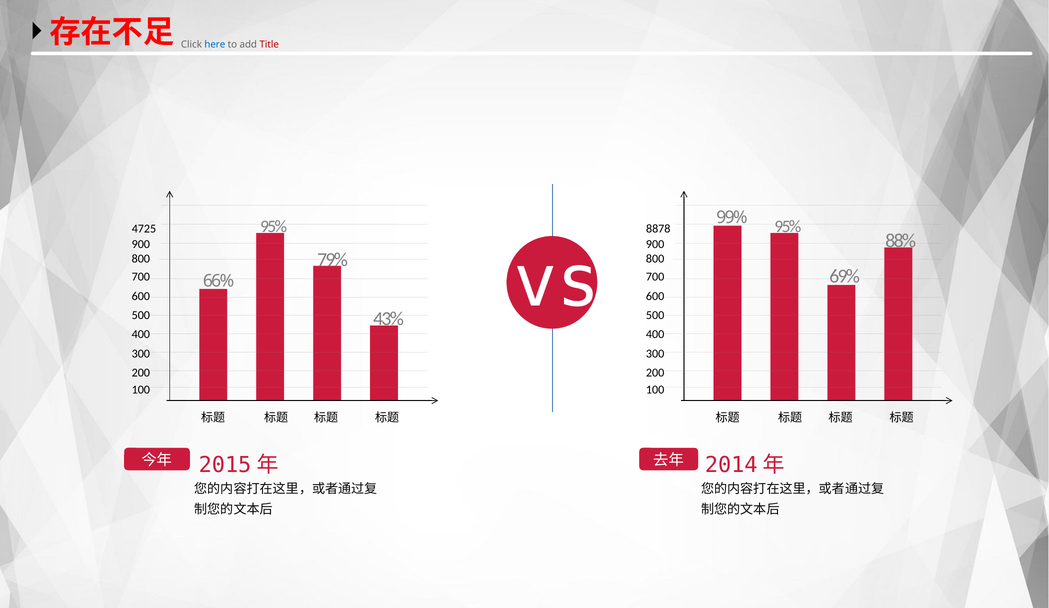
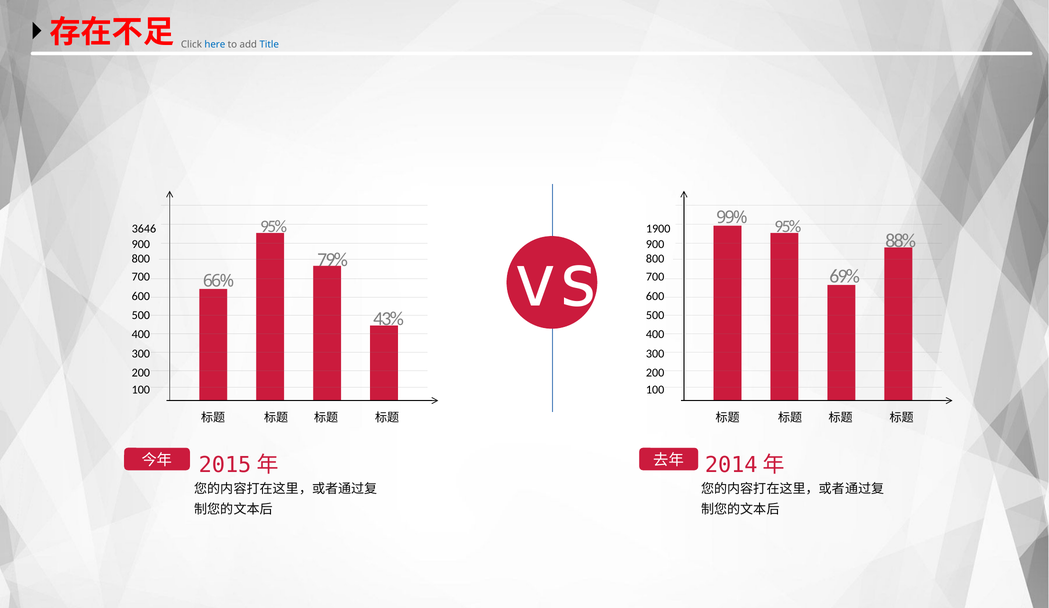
Title colour: red -> blue
4725: 4725 -> 3646
8878: 8878 -> 1900
